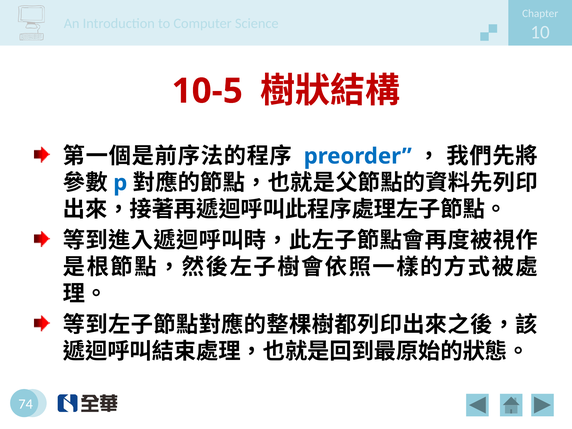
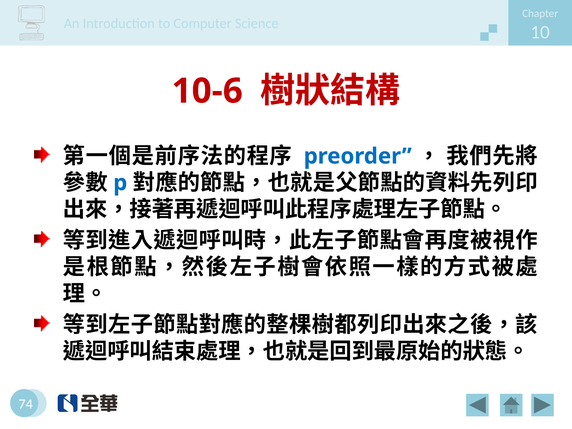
10-5: 10-5 -> 10-6
